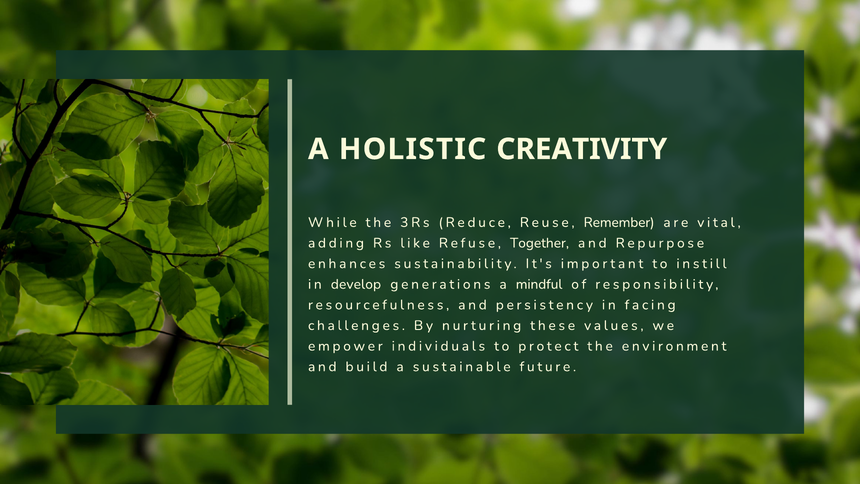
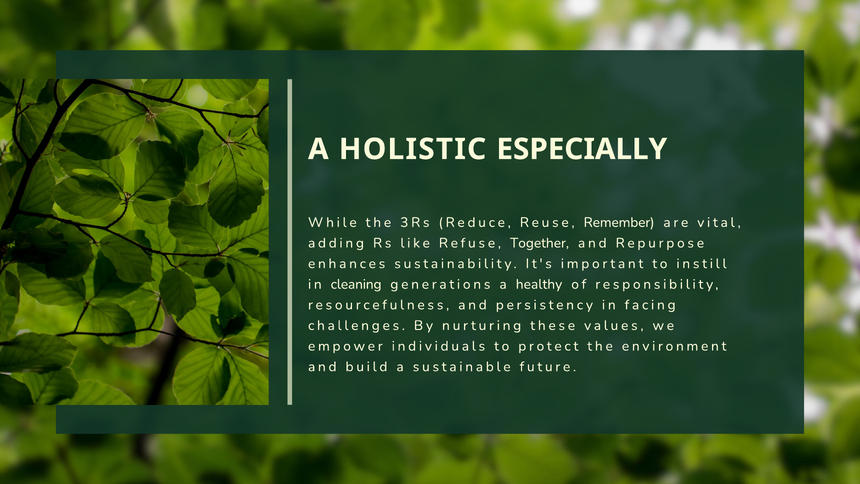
CREATIVITY: CREATIVITY -> ESPECIALLY
develop: develop -> cleaning
mindful: mindful -> healthy
